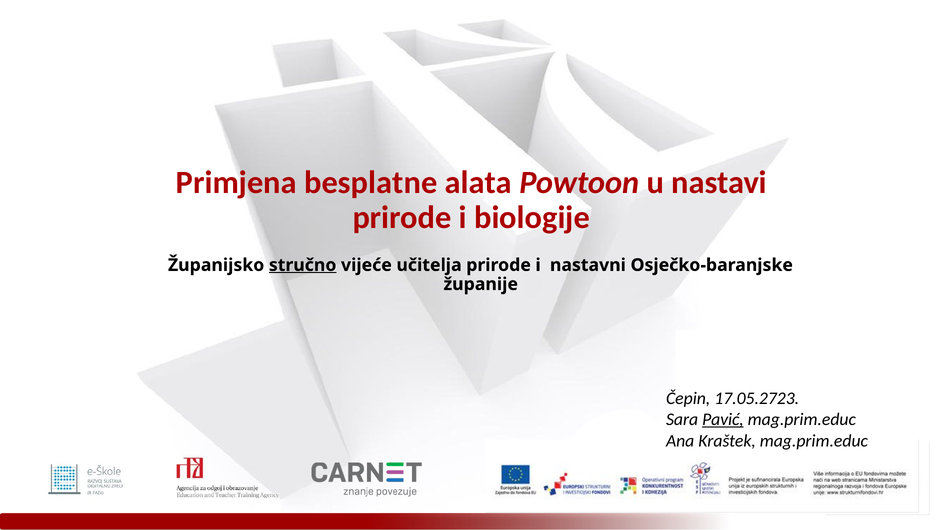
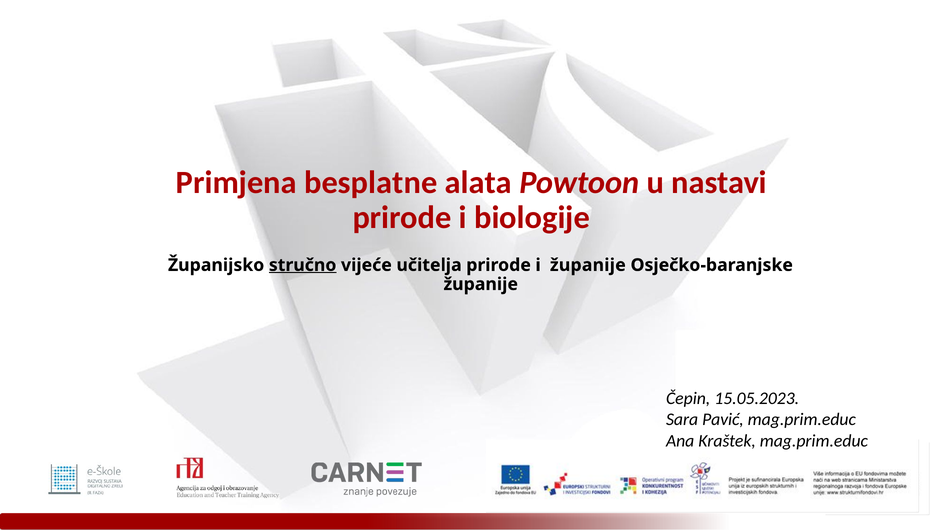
i nastavni: nastavni -> županije
17.05.2723: 17.05.2723 -> 15.05.2023
Pavić underline: present -> none
